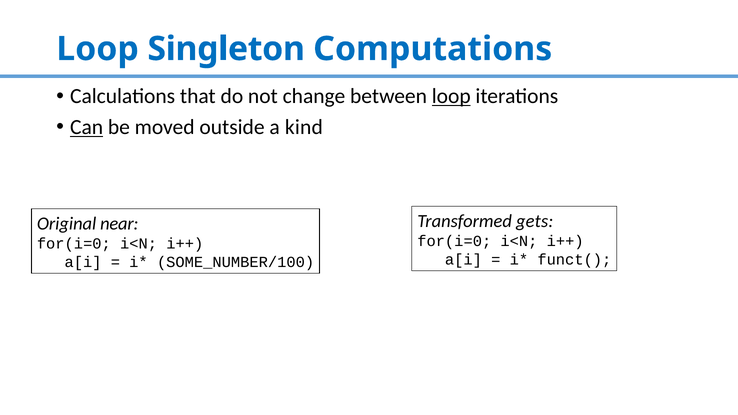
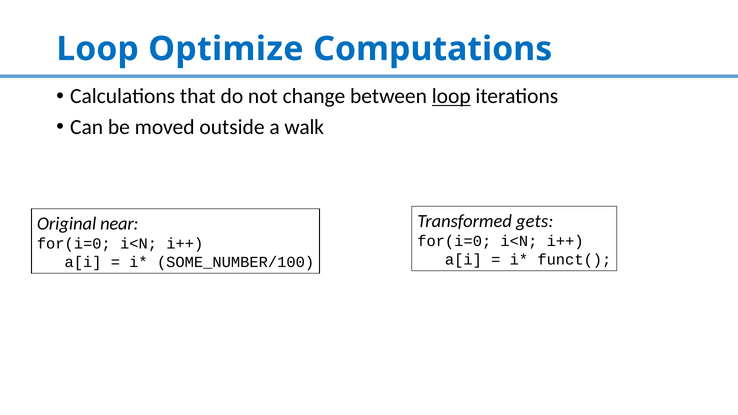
Singleton: Singleton -> Optimize
Can underline: present -> none
kind: kind -> walk
